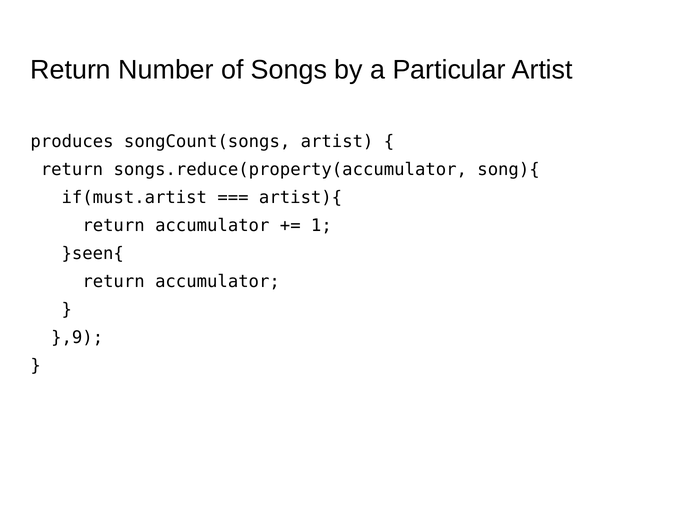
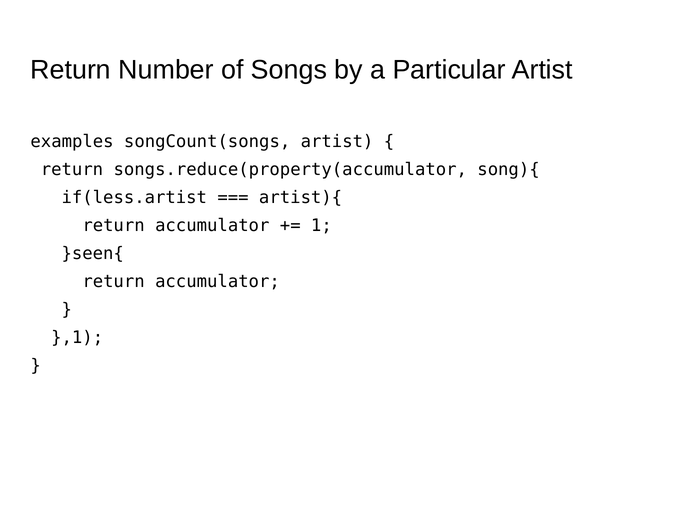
produces: produces -> examples
if(must.artist: if(must.artist -> if(less.artist
},9: },9 -> },1
